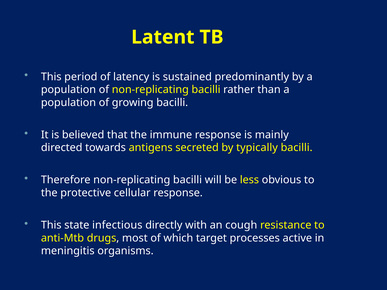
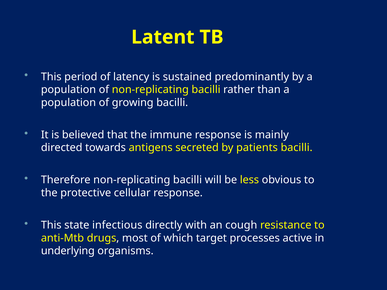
typically: typically -> patients
meningitis: meningitis -> underlying
